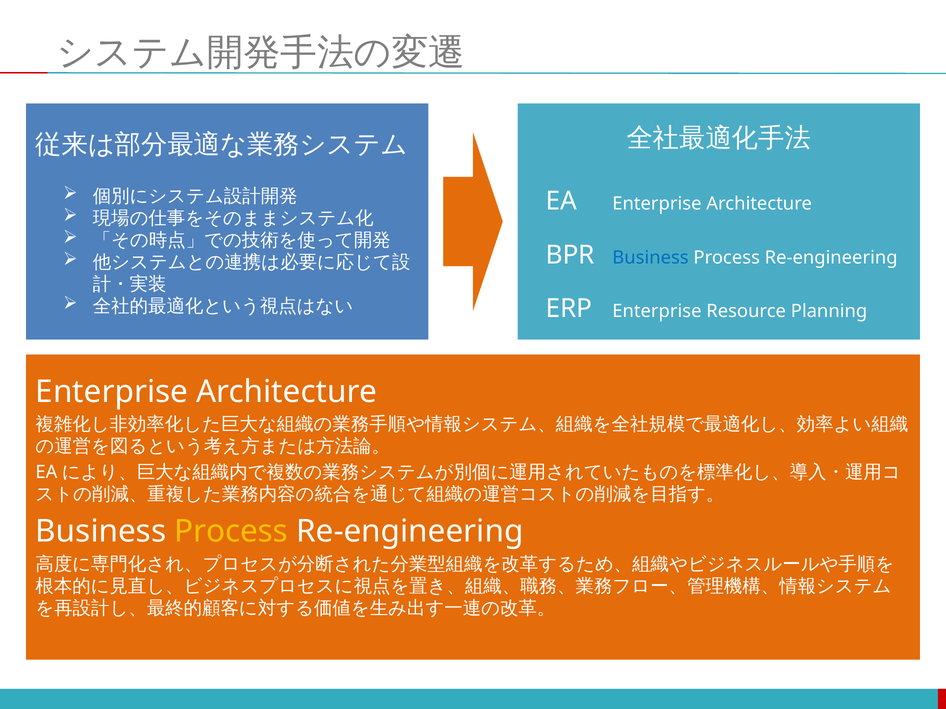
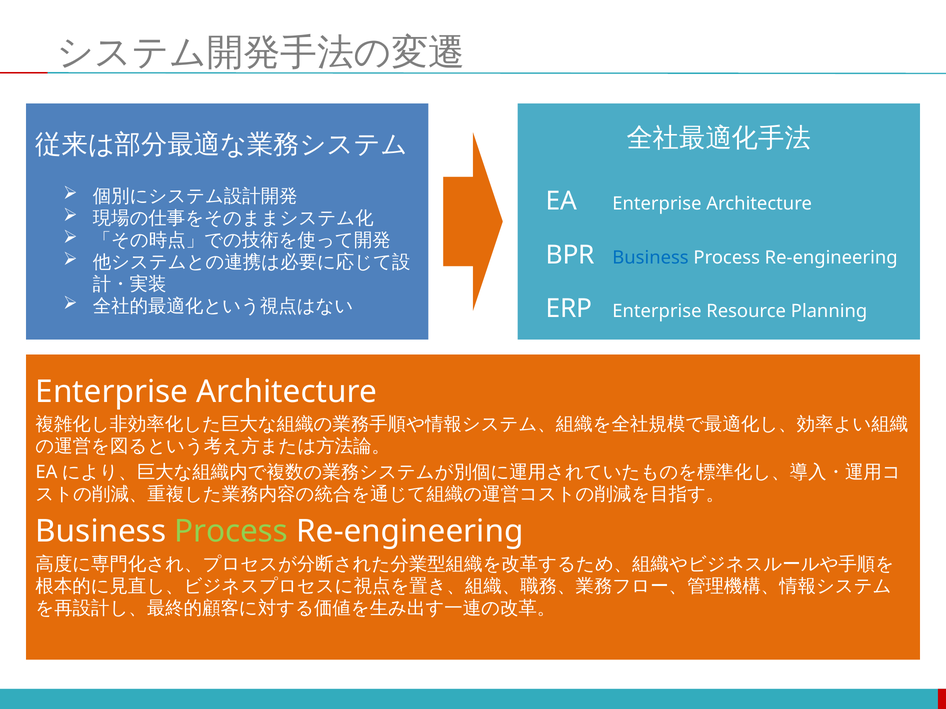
Process at (231, 532) colour: yellow -> light green
